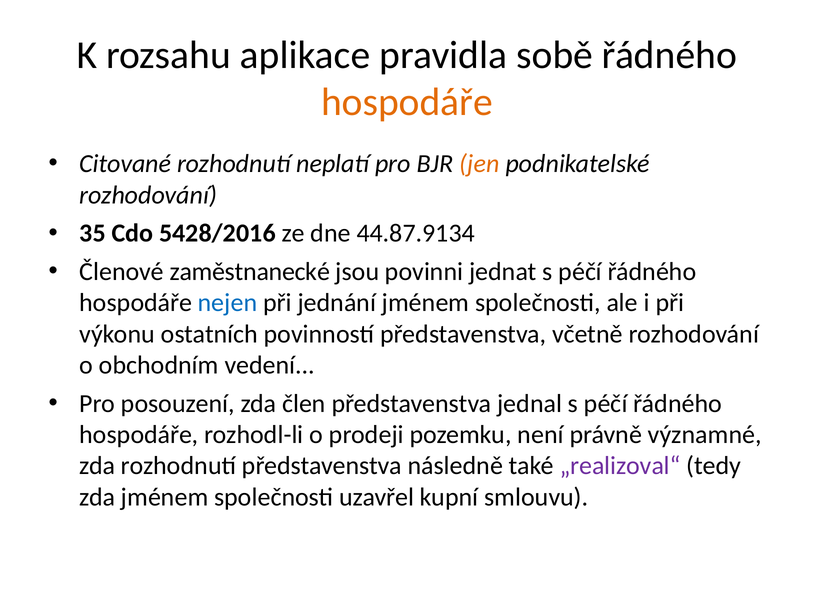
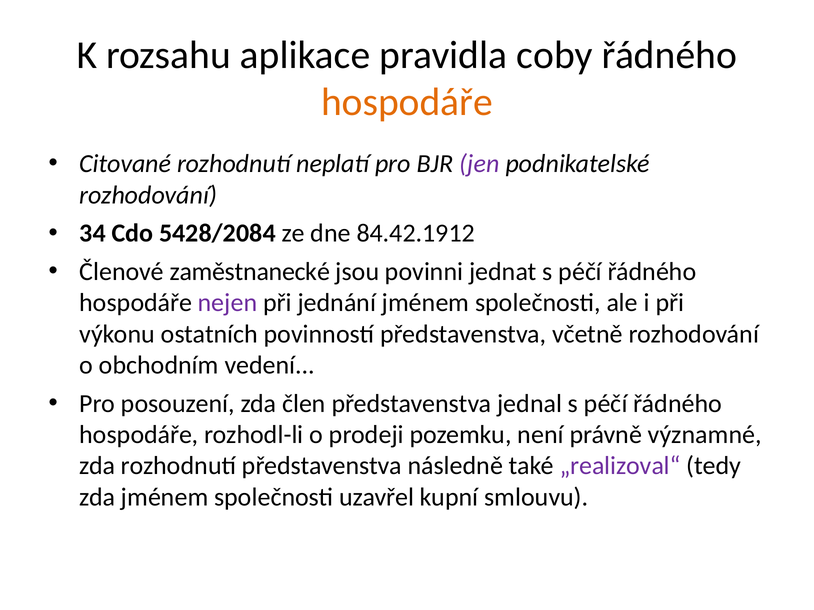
sobě: sobě -> coby
jen colour: orange -> purple
35: 35 -> 34
5428/2016: 5428/2016 -> 5428/2084
44.87.9134: 44.87.9134 -> 84.42.1912
nejen colour: blue -> purple
